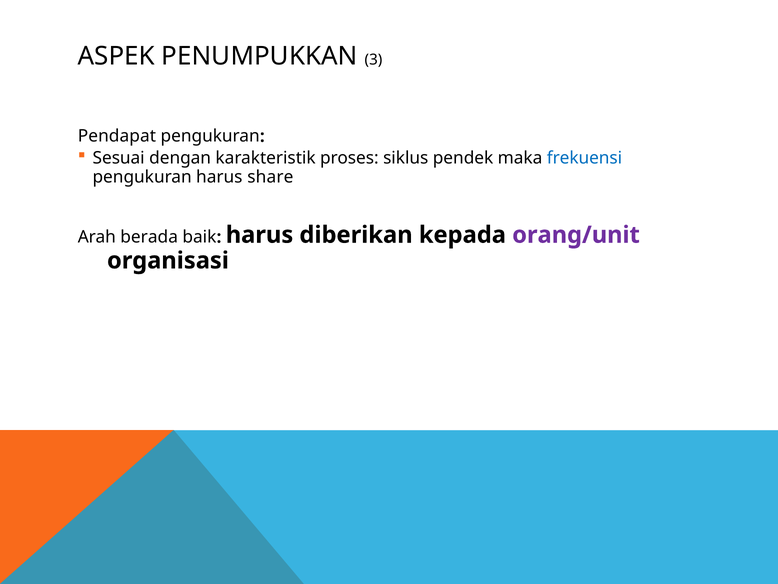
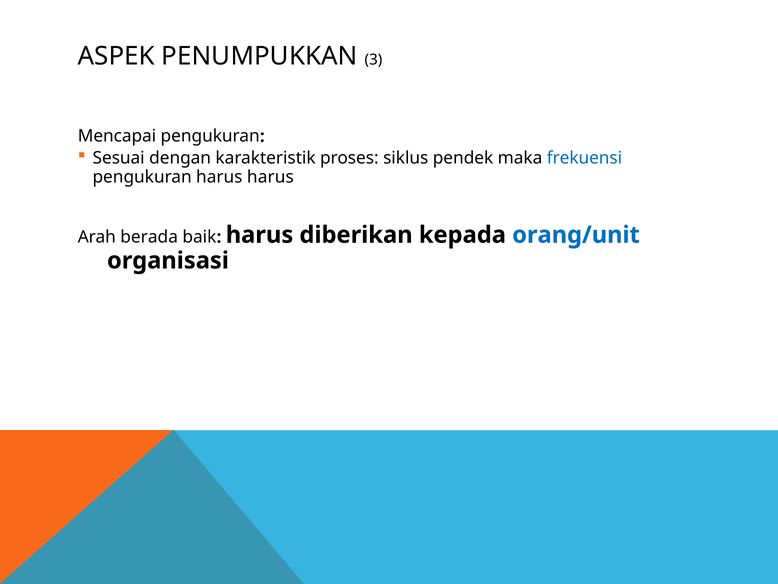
Pendapat: Pendapat -> Mencapai
harus share: share -> harus
orang/unit colour: purple -> blue
